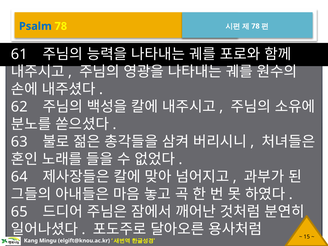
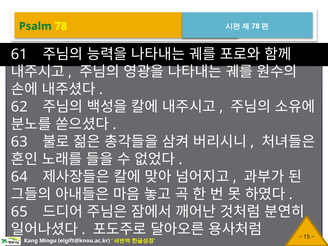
Psalm colour: blue -> green
